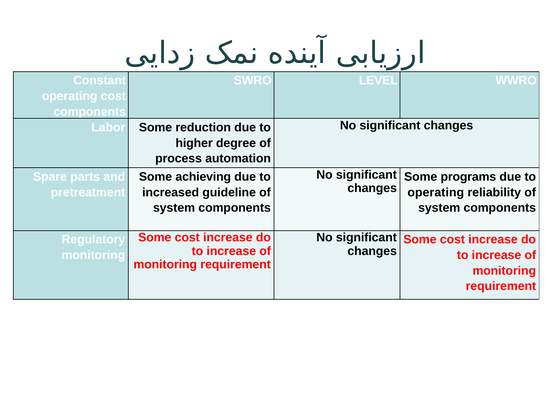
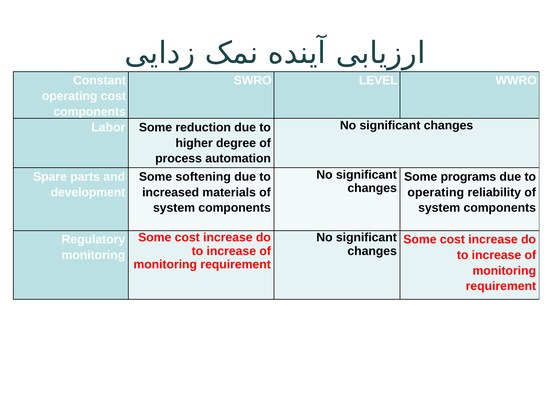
achieving: achieving -> softening
pretreatment: pretreatment -> development
guideline: guideline -> materials
